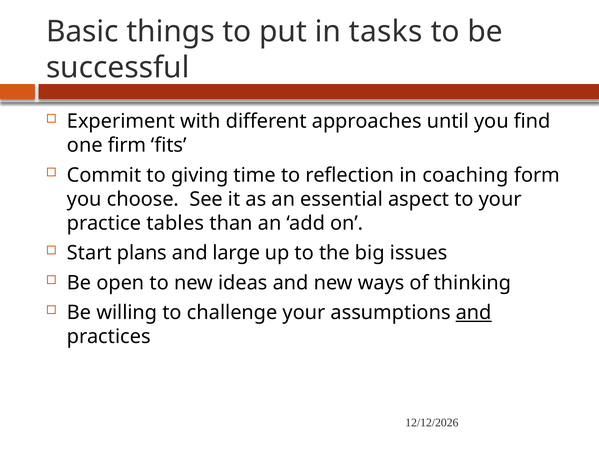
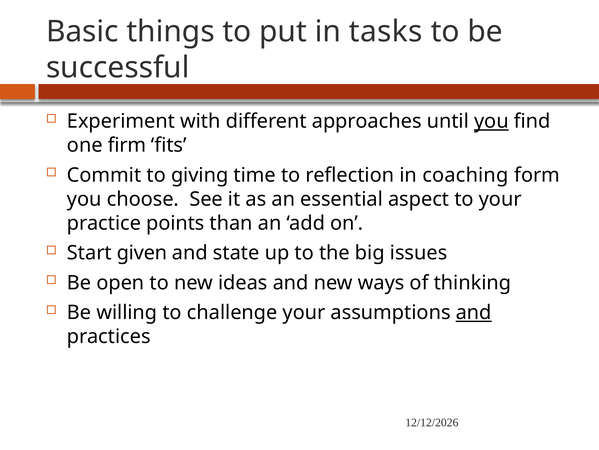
you at (491, 121) underline: none -> present
tables: tables -> points
plans: plans -> given
large: large -> state
